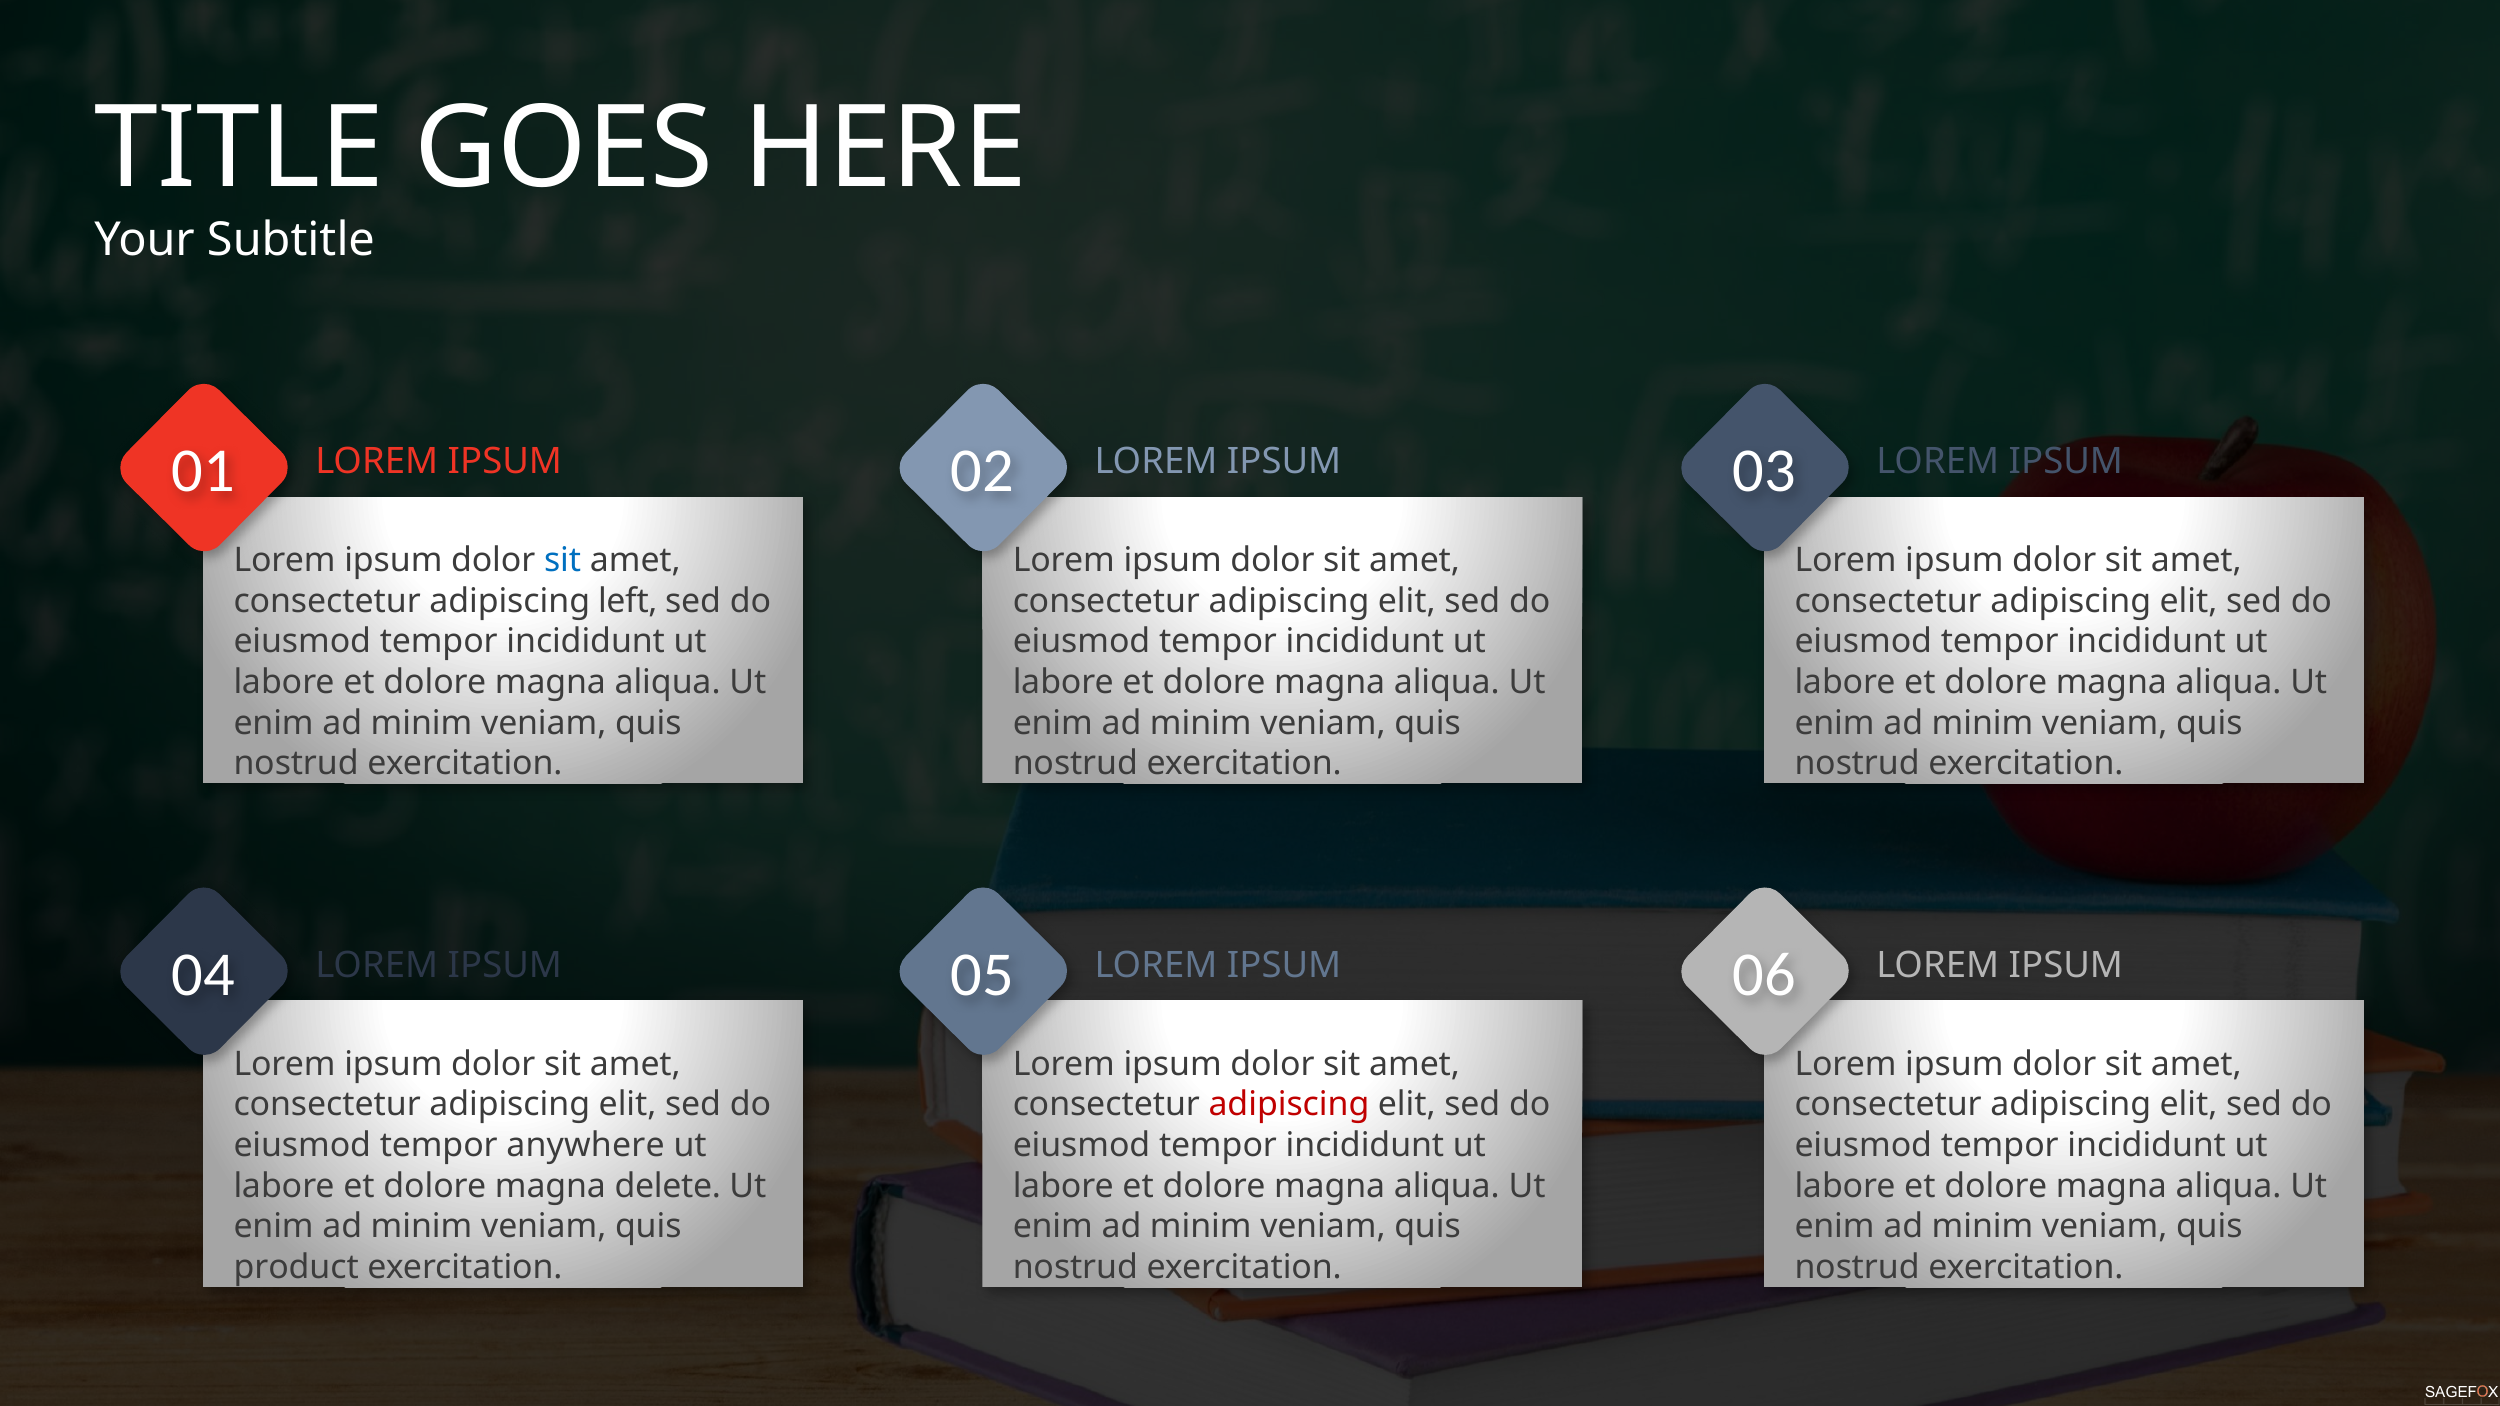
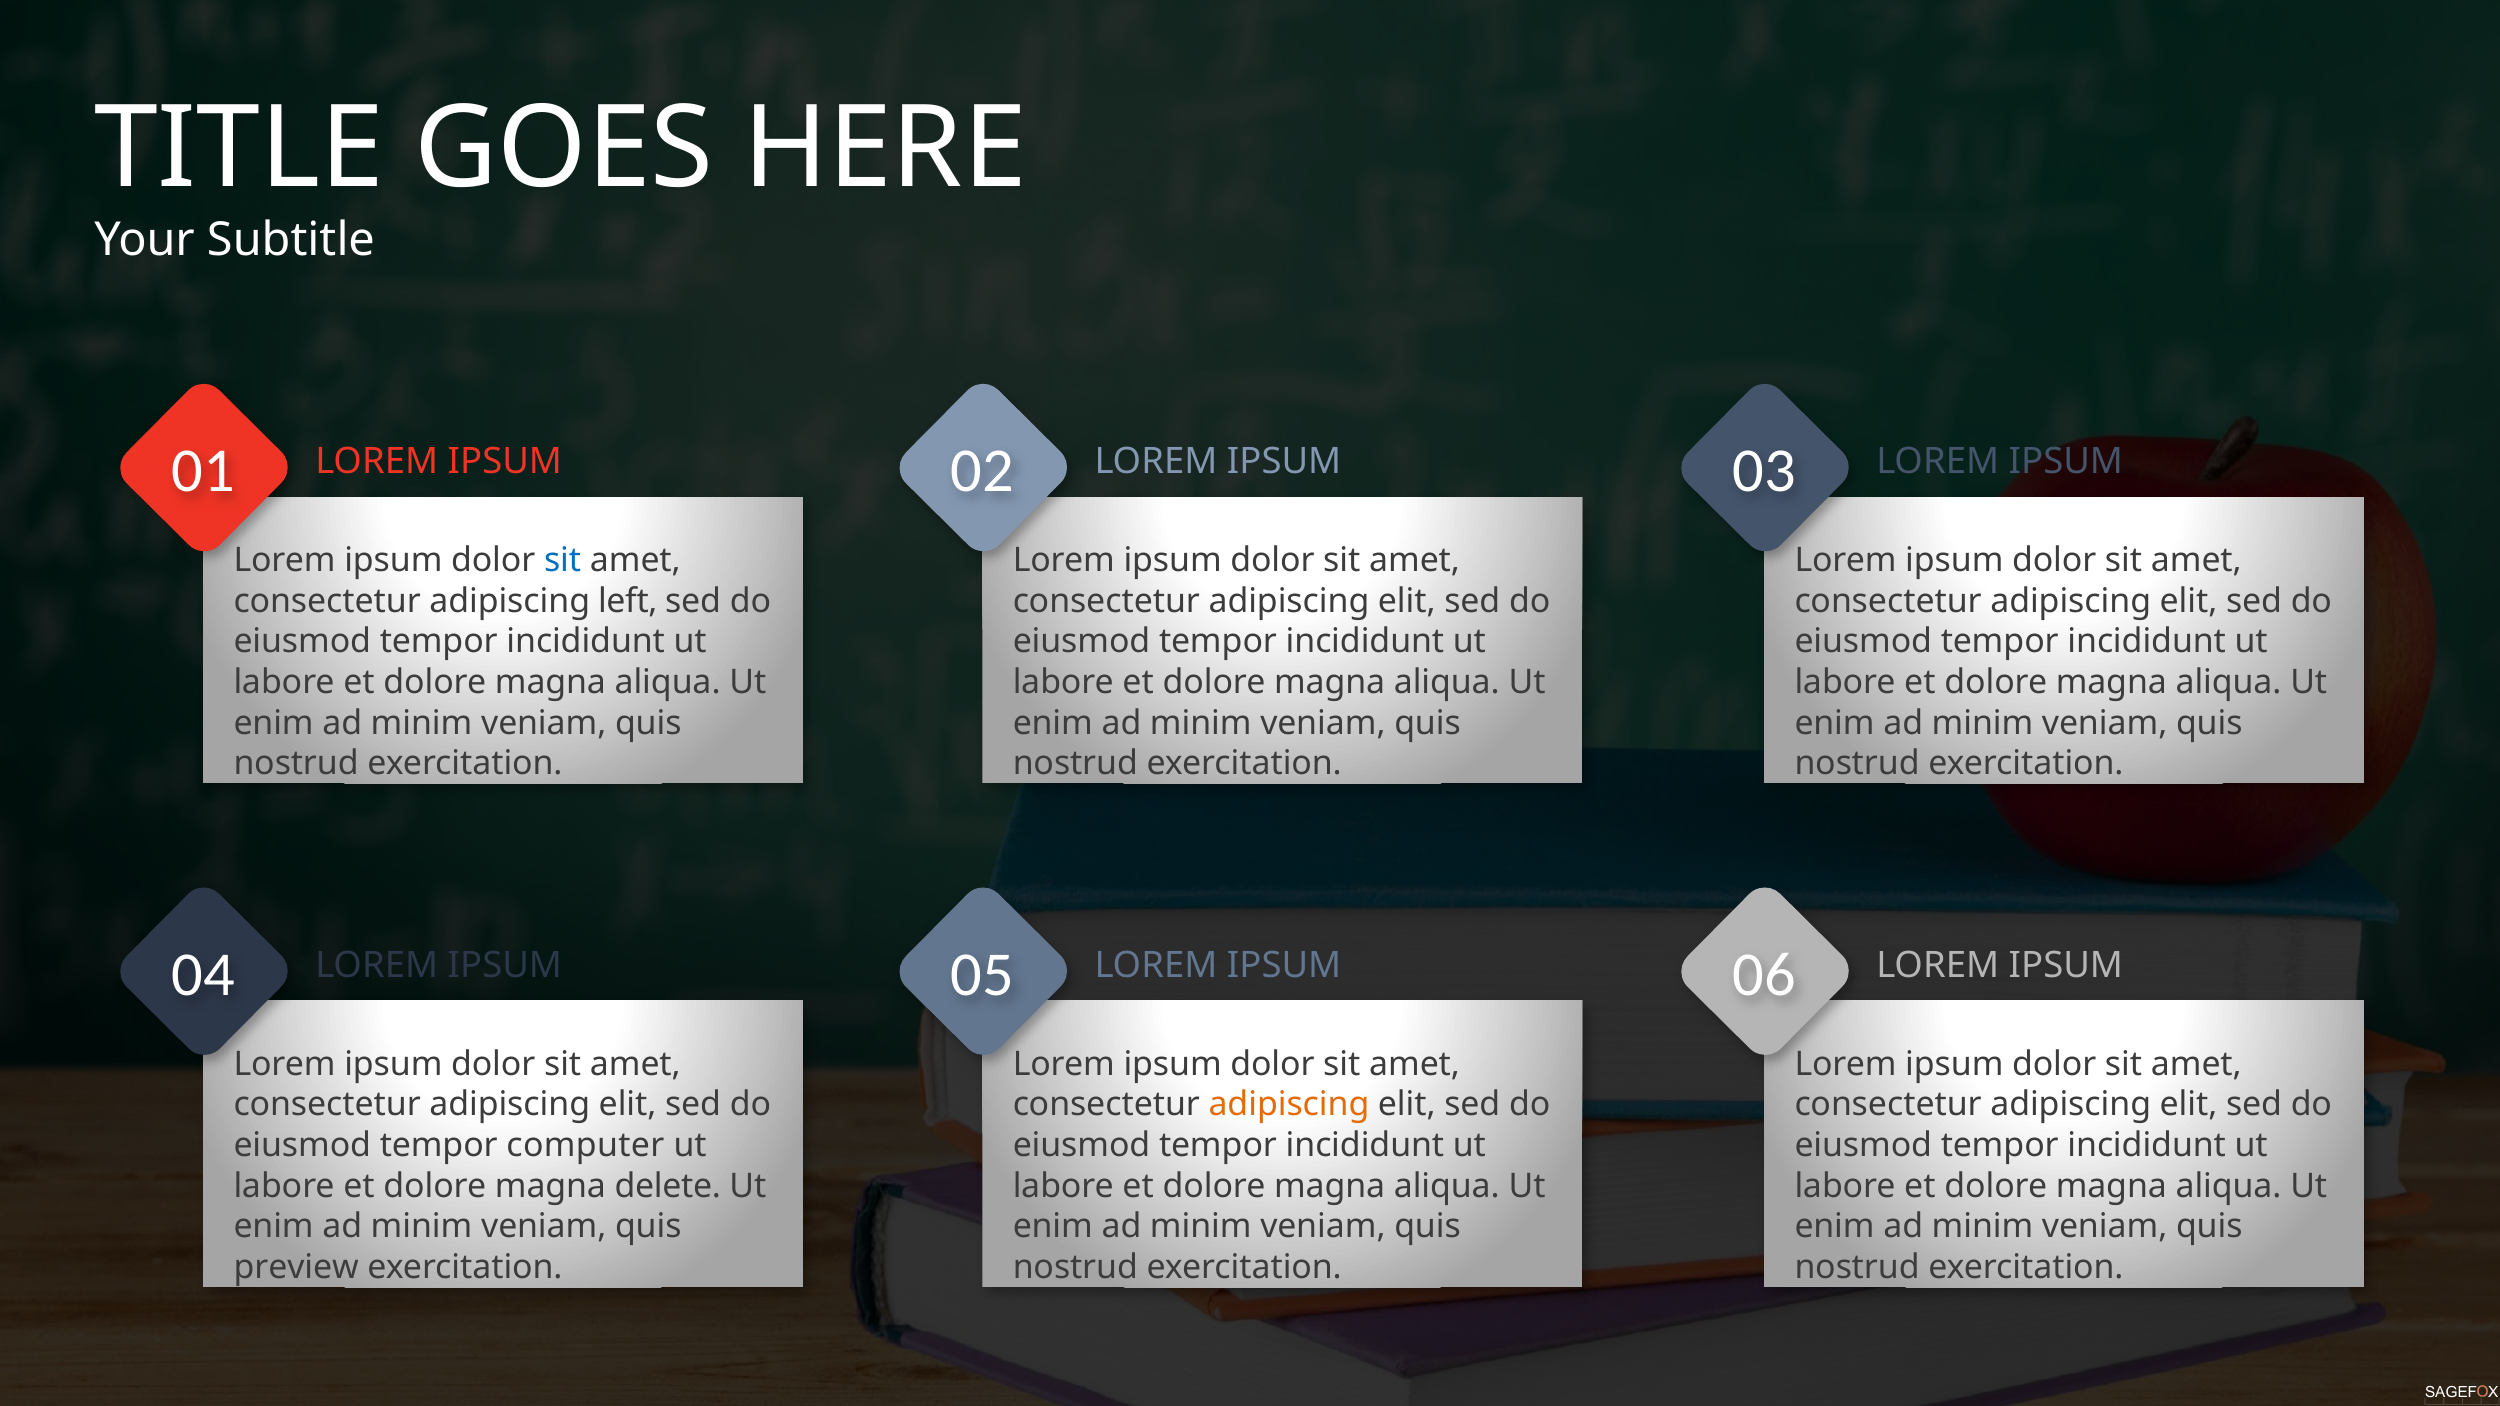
adipiscing at (1289, 1105) colour: red -> orange
anywhere: anywhere -> computer
product: product -> preview
